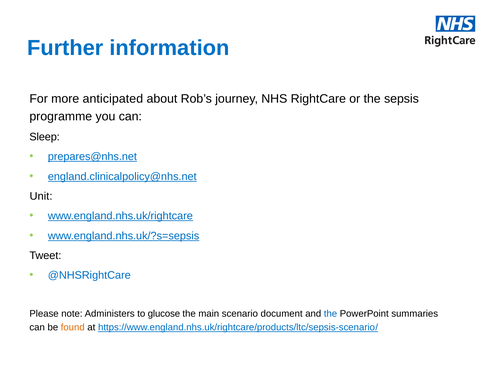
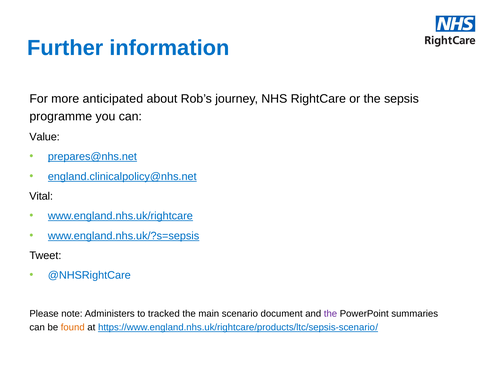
Sleep: Sleep -> Value
Unit: Unit -> Vital
glucose: glucose -> tracked
the at (330, 314) colour: blue -> purple
